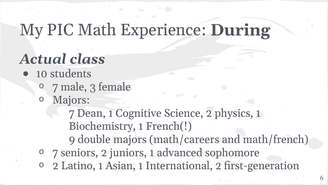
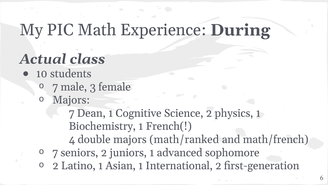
9: 9 -> 4
math/careers: math/careers -> math/ranked
